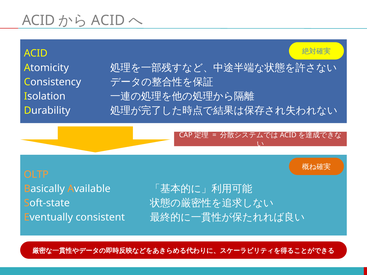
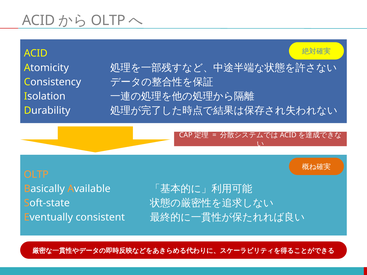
ACID at (108, 20): ACID -> OLTP
